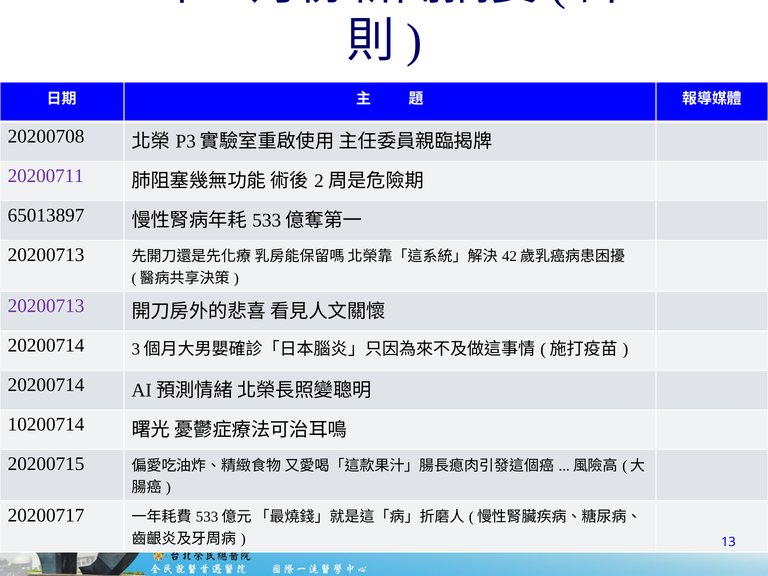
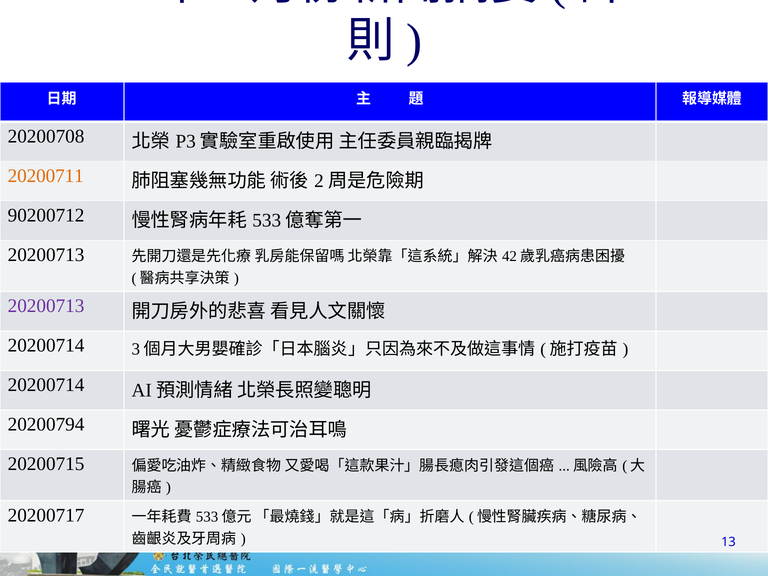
20200711 colour: purple -> orange
65013897: 65013897 -> 90200712
10200714: 10200714 -> 20200794
